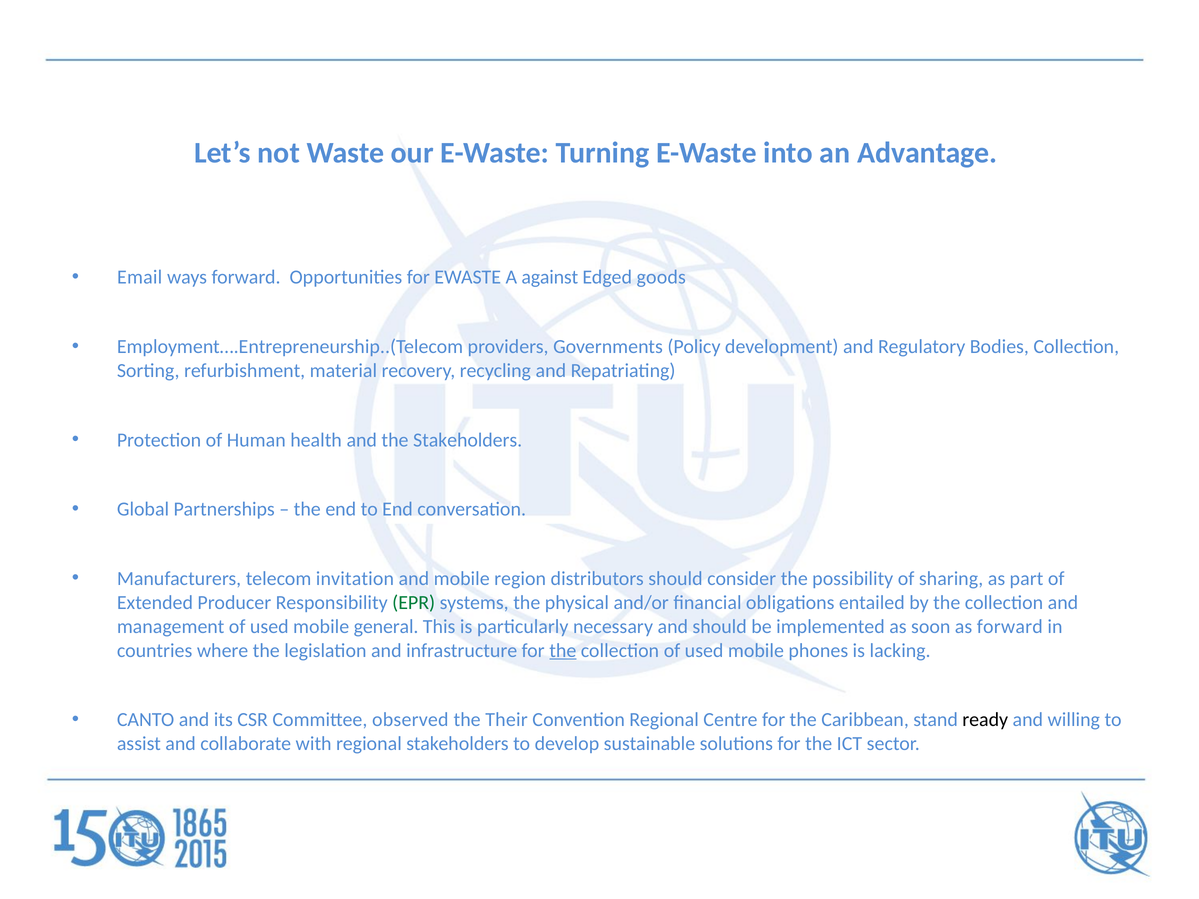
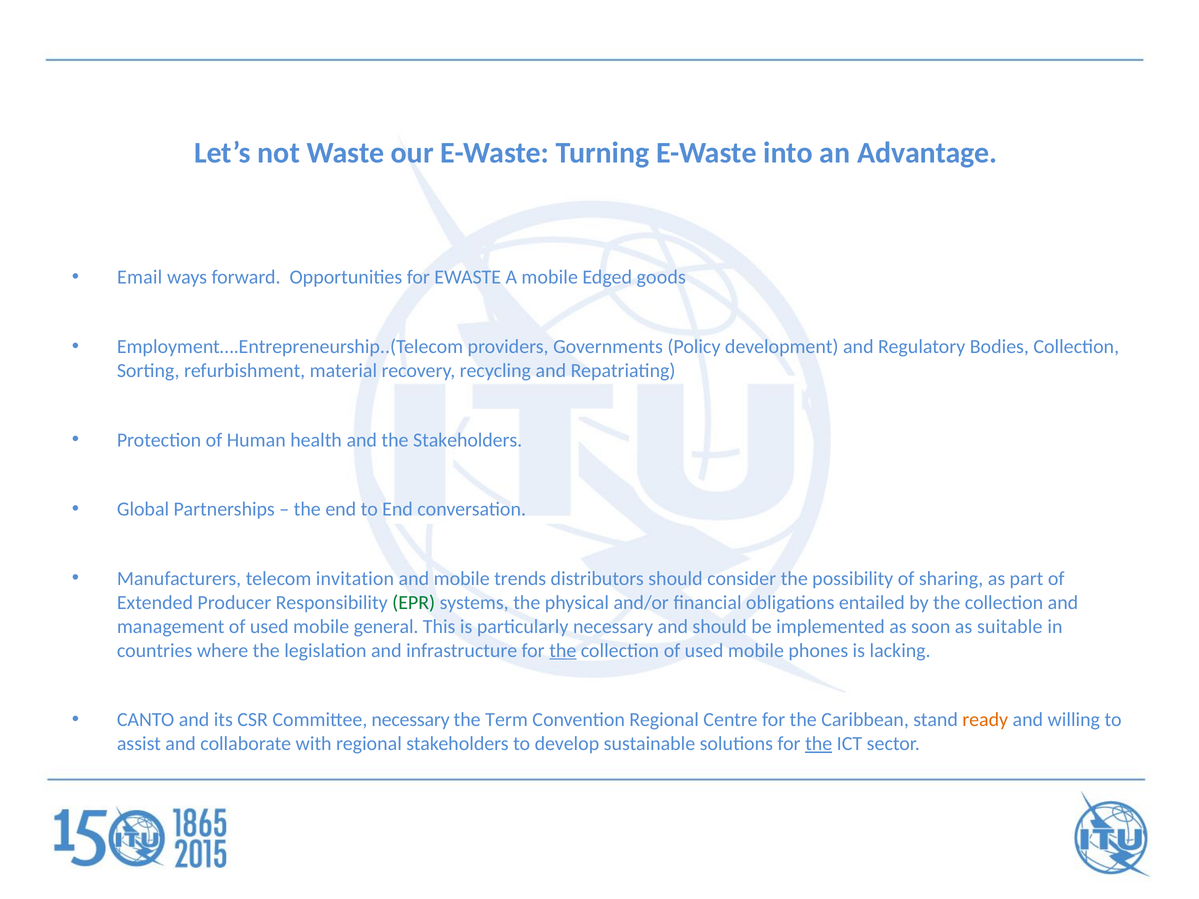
A against: against -> mobile
region: region -> trends
as forward: forward -> suitable
Committee observed: observed -> necessary
Their: Their -> Term
ready colour: black -> orange
the at (819, 744) underline: none -> present
